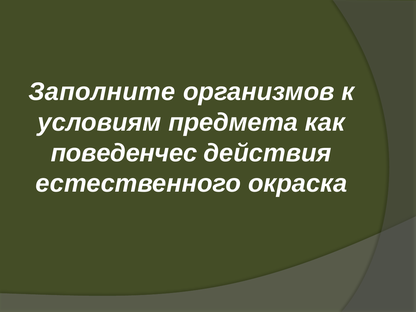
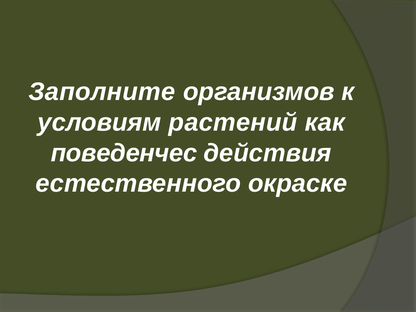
предмета: предмета -> растений
окраска: окраска -> окраске
